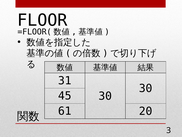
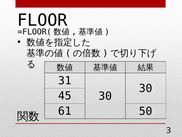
20: 20 -> 50
